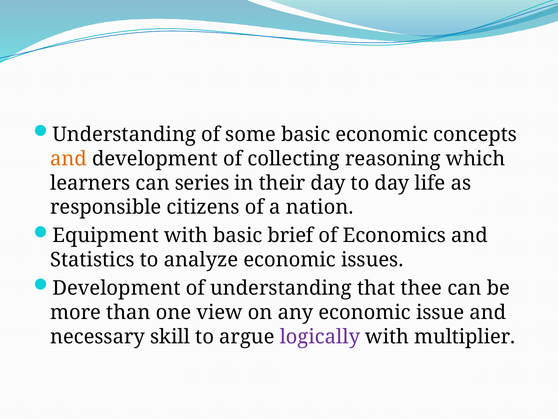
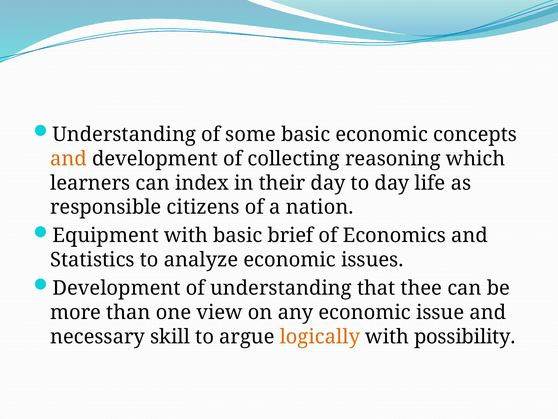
series: series -> index
logically colour: purple -> orange
multiplier: multiplier -> possibility
